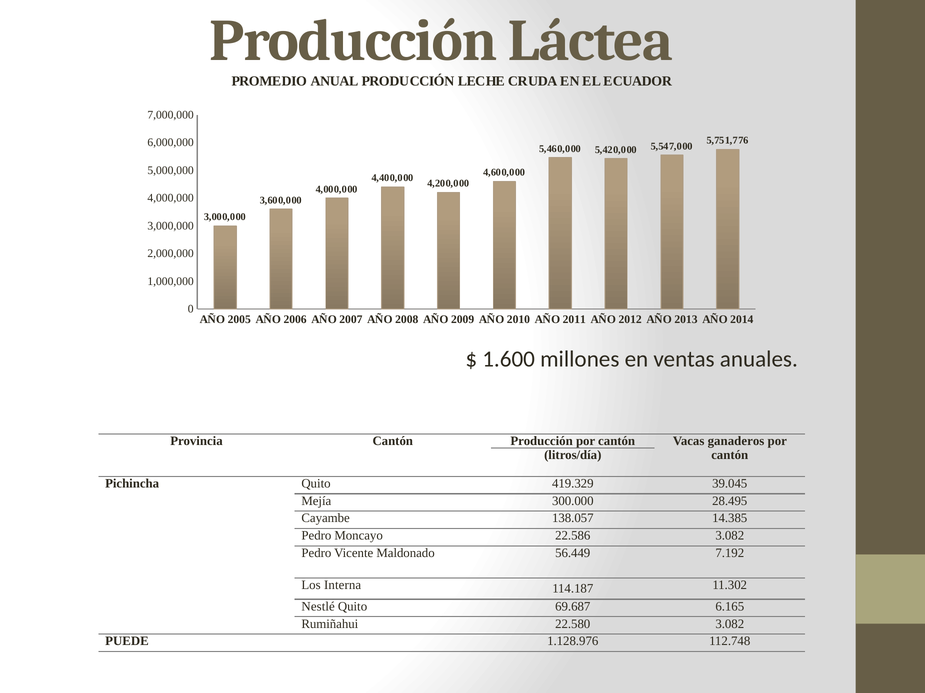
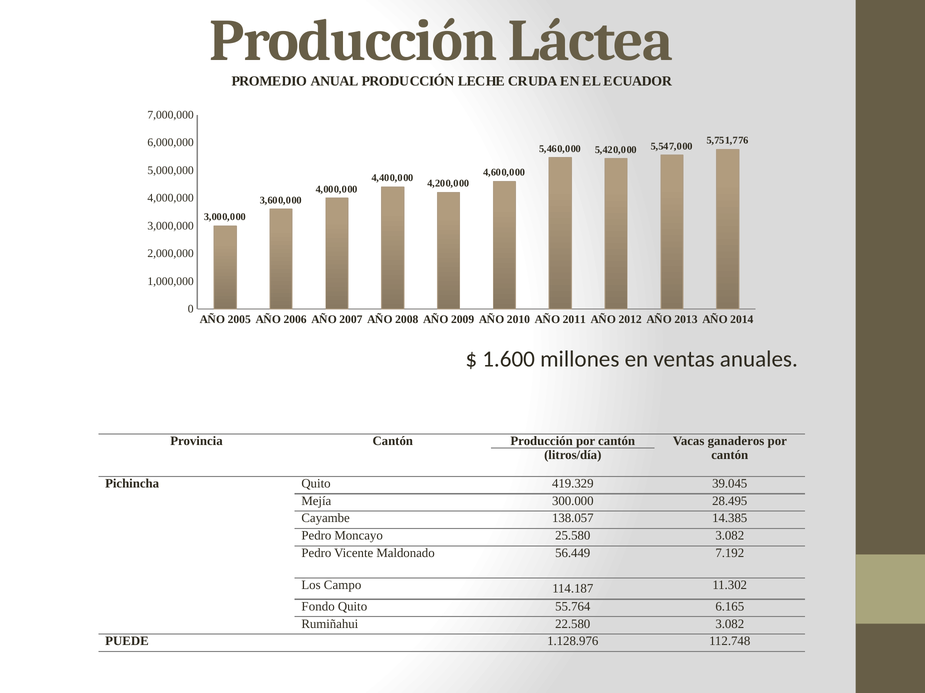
22.586: 22.586 -> 25.580
Interna: Interna -> Campo
Nestlé: Nestlé -> Fondo
69.687: 69.687 -> 55.764
